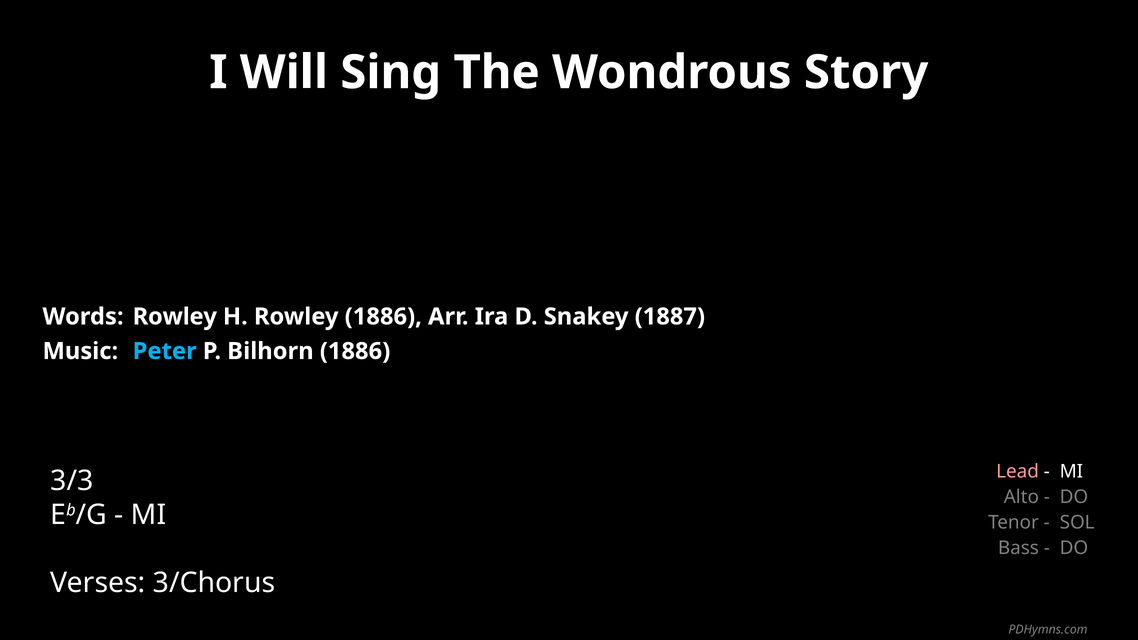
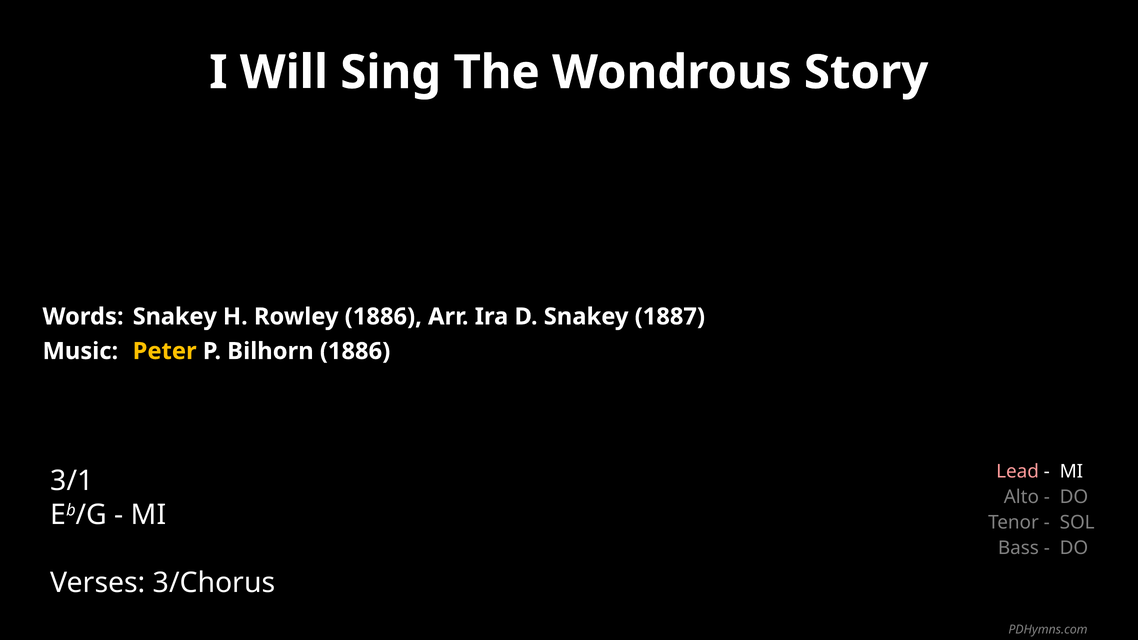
Words Rowley: Rowley -> Snakey
Peter colour: light blue -> yellow
3/3: 3/3 -> 3/1
